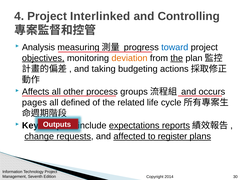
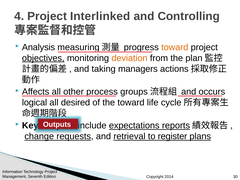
toward at (175, 47) colour: blue -> orange
the at (177, 58) underline: present -> none
budgeting: budgeting -> managers
pages: pages -> logical
defined: defined -> desired
the related: related -> toward
affected: affected -> retrieval
